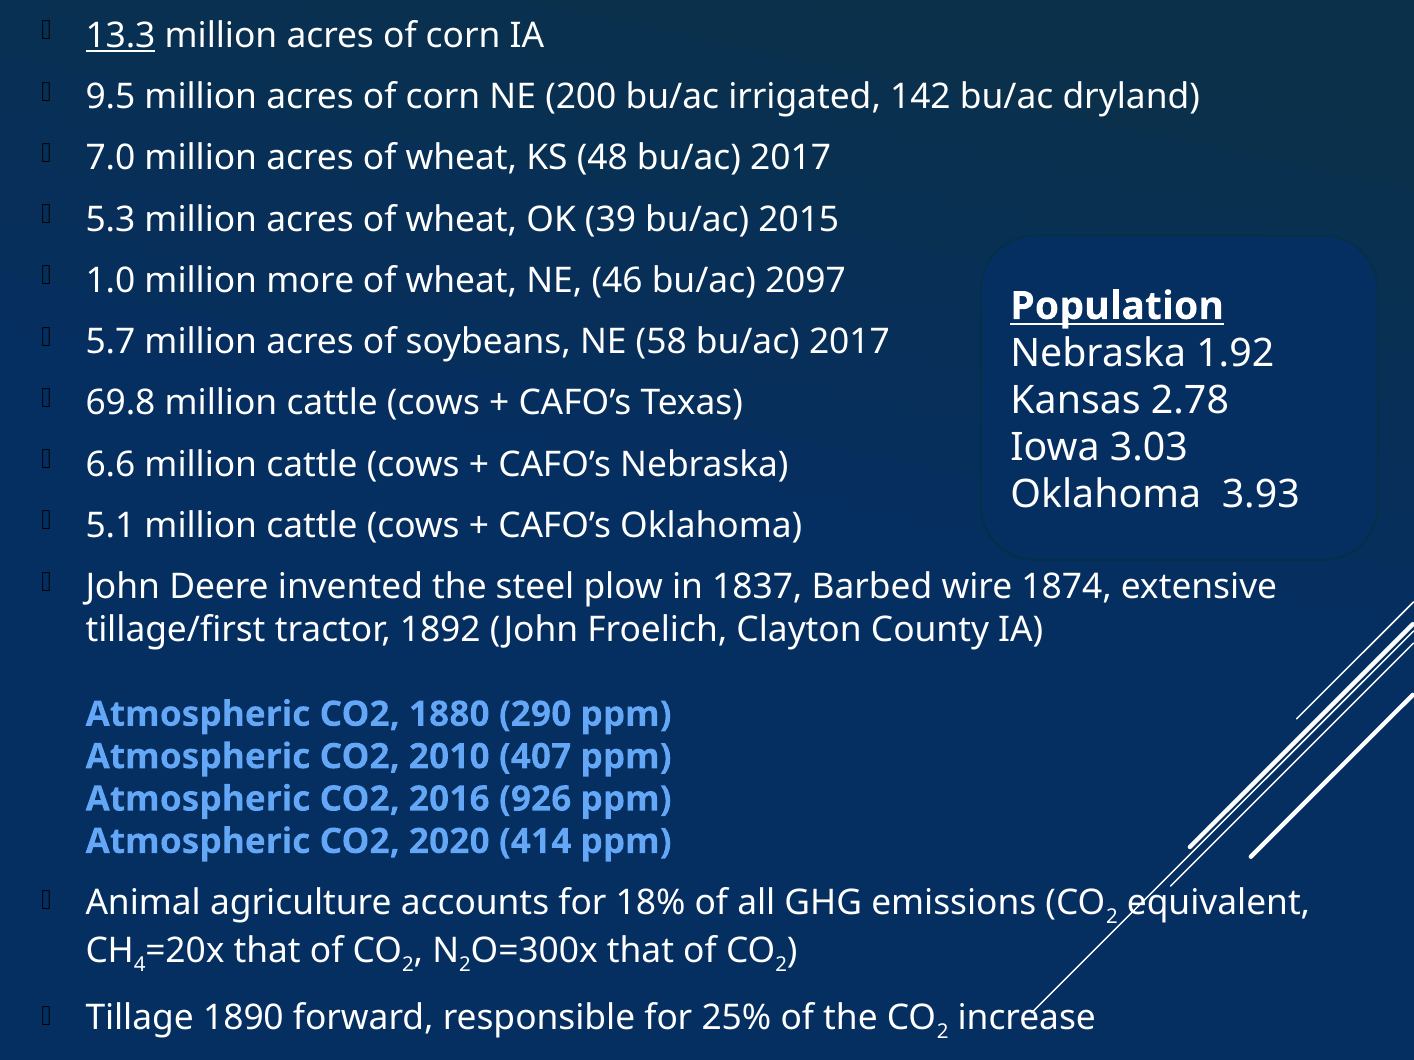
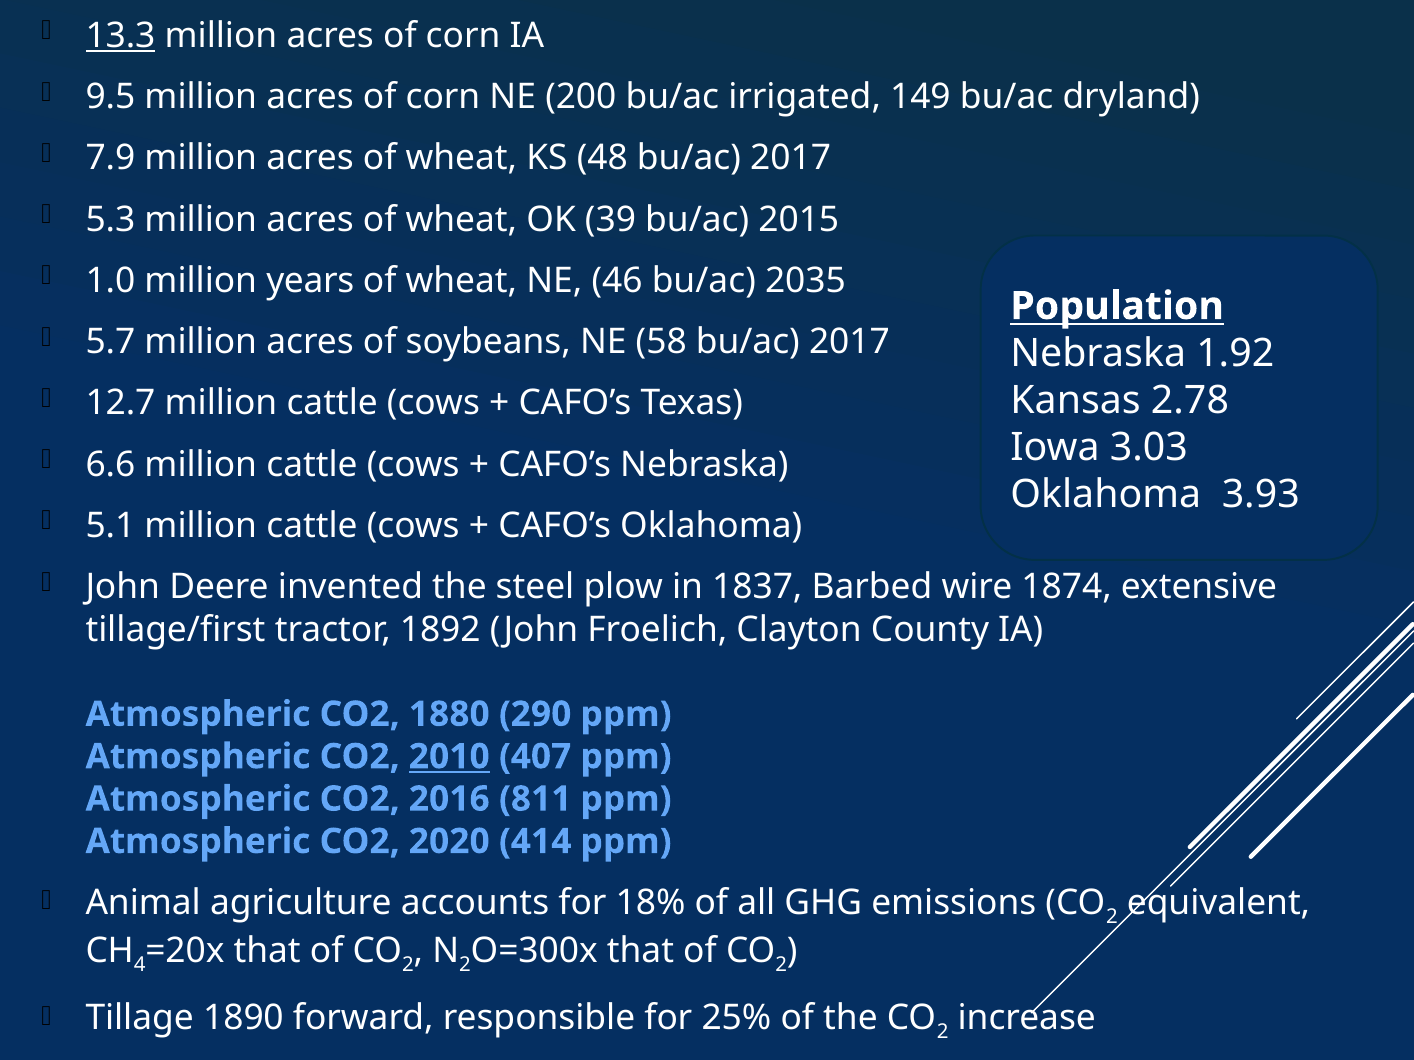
142: 142 -> 149
7.0: 7.0 -> 7.9
more: more -> years
2097: 2097 -> 2035
69.8: 69.8 -> 12.7
2010 underline: none -> present
926: 926 -> 811
